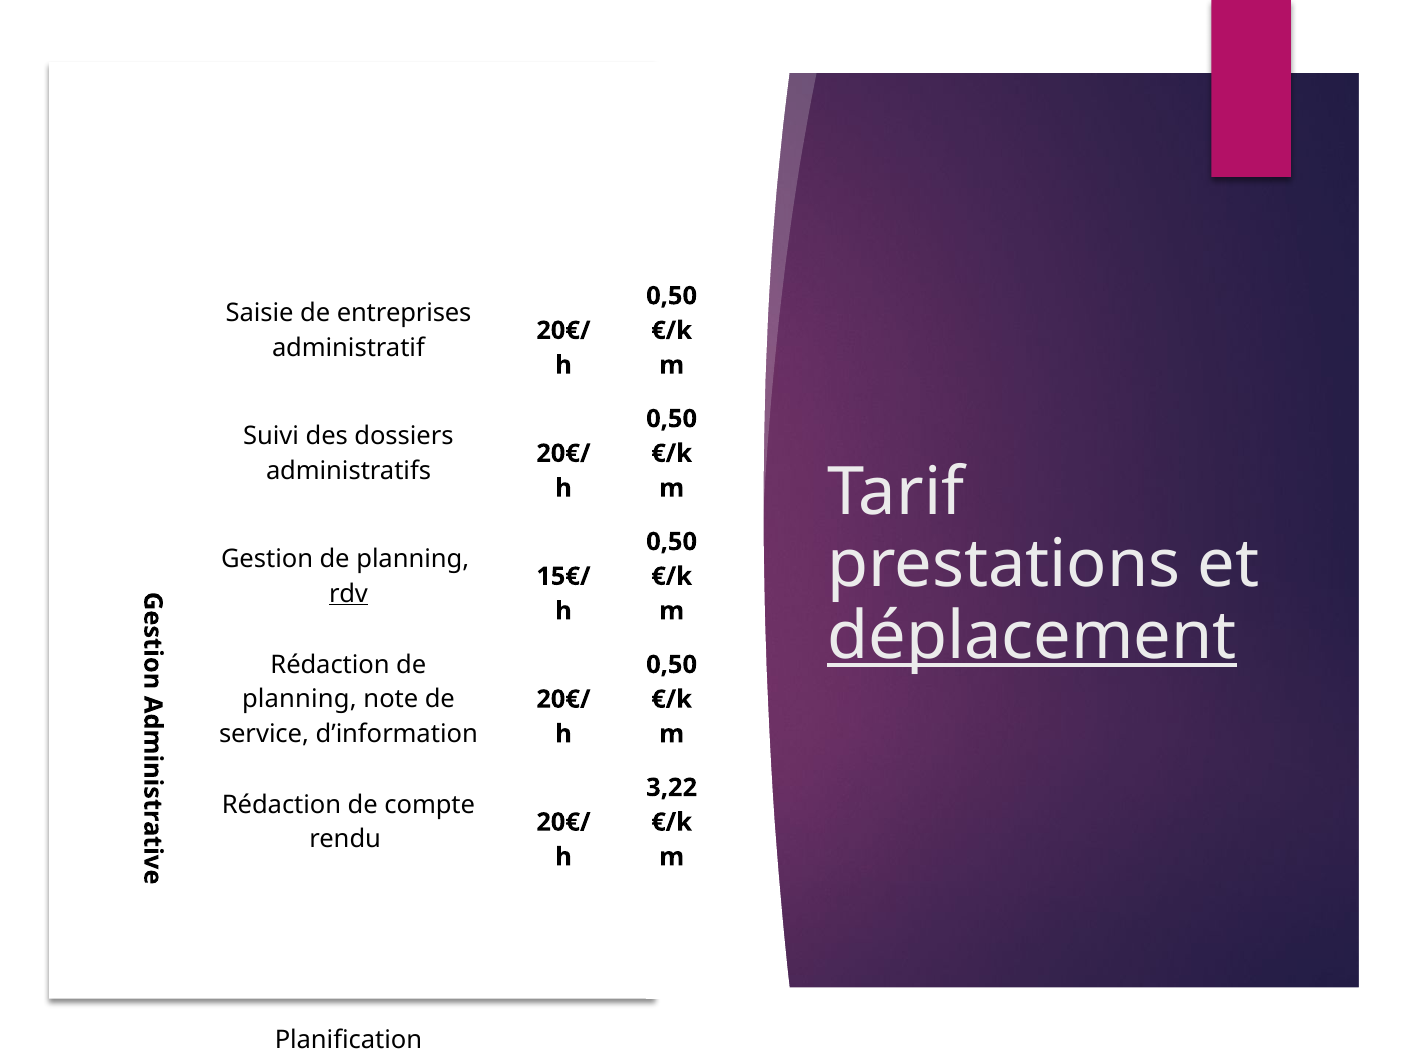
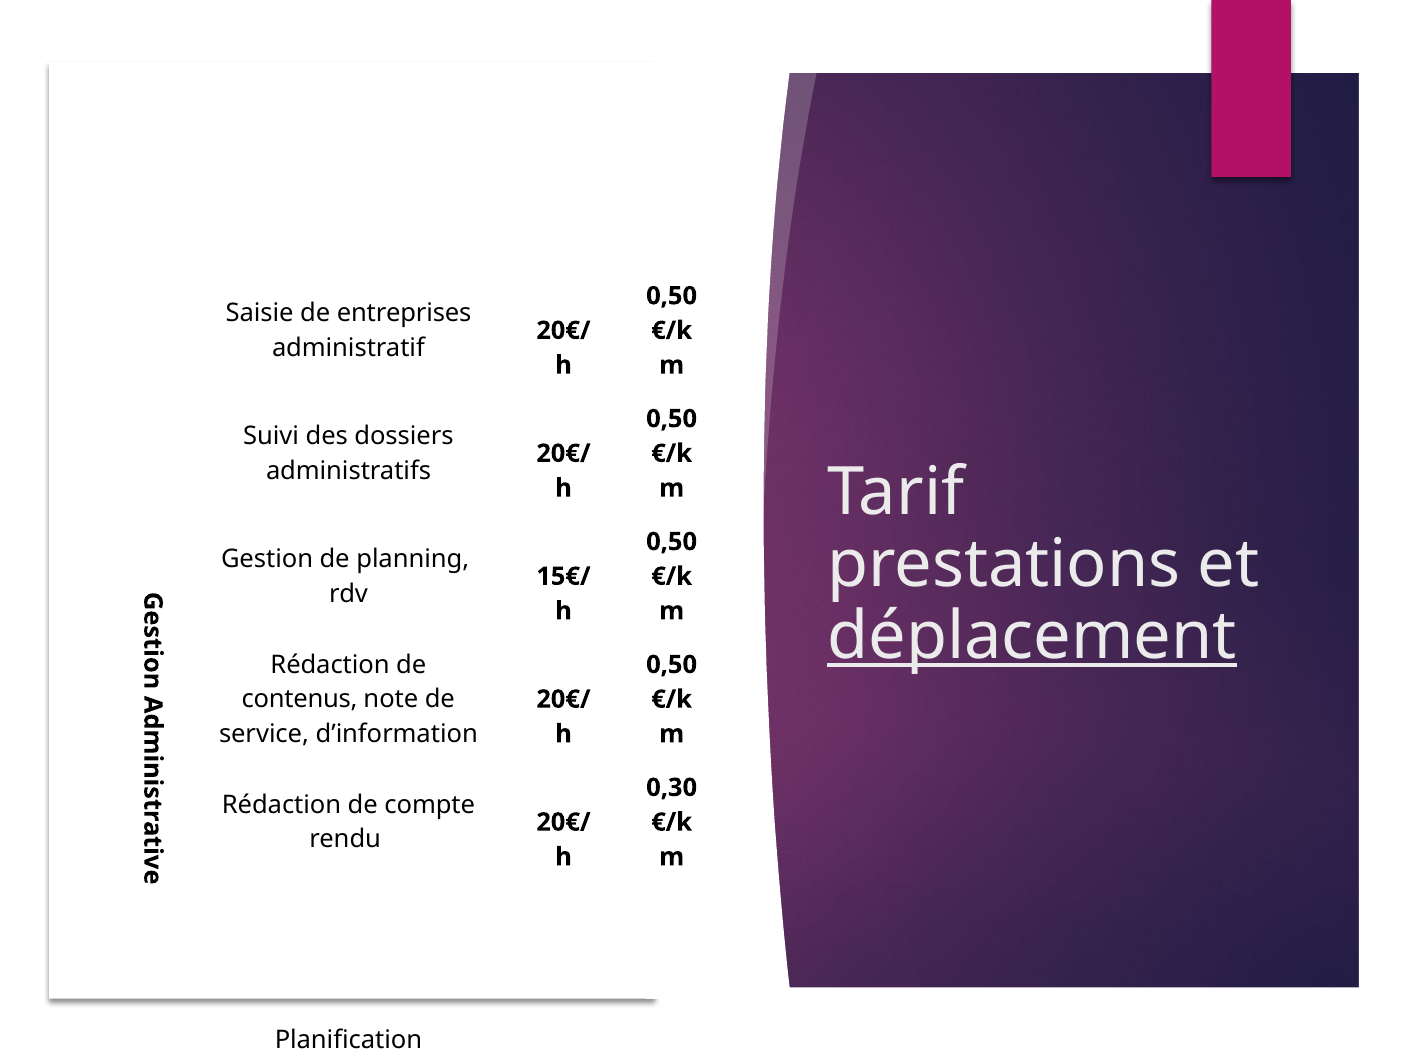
rdv underline: present -> none
planning at (299, 699): planning -> contenus
3,22: 3,22 -> 0,30
